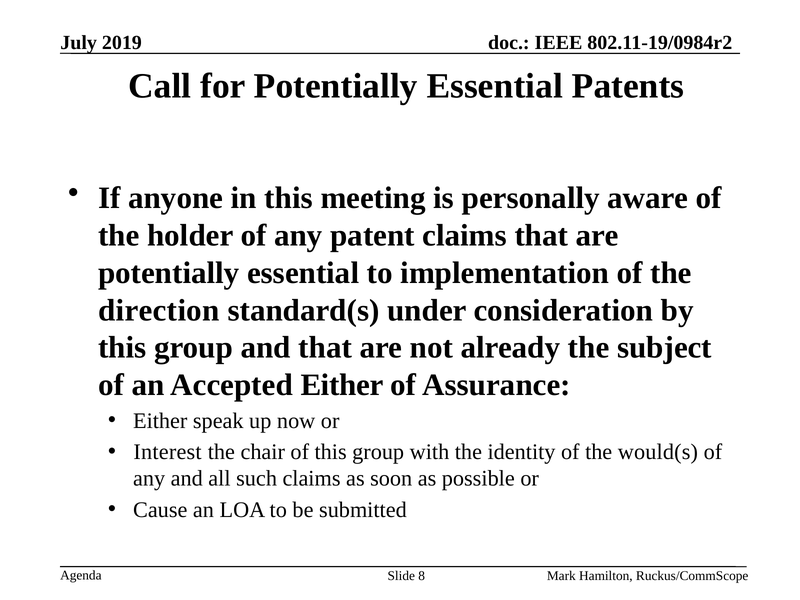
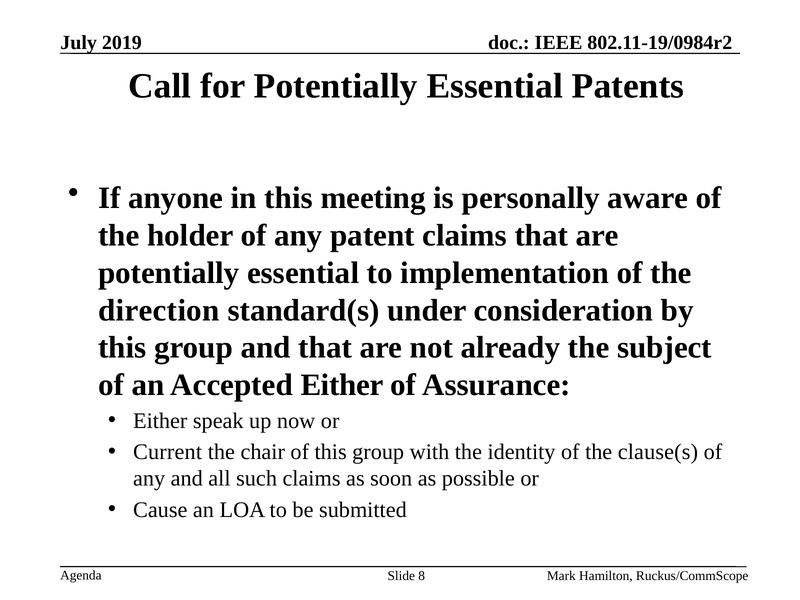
Interest: Interest -> Current
would(s: would(s -> clause(s
